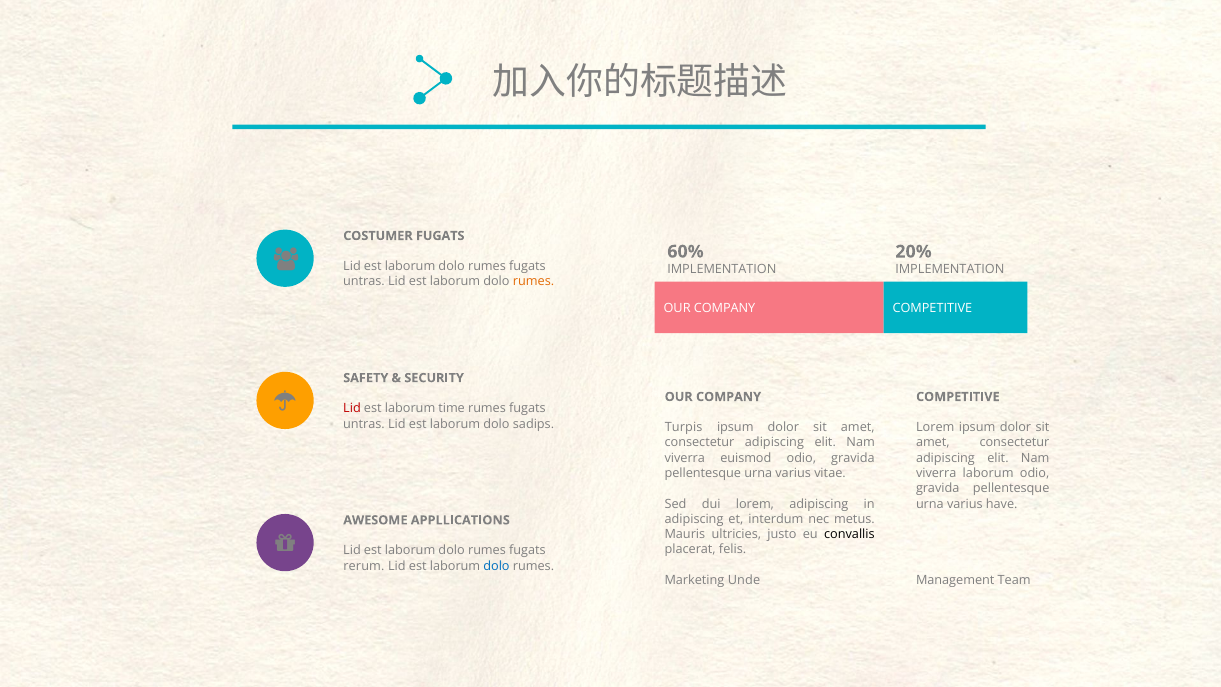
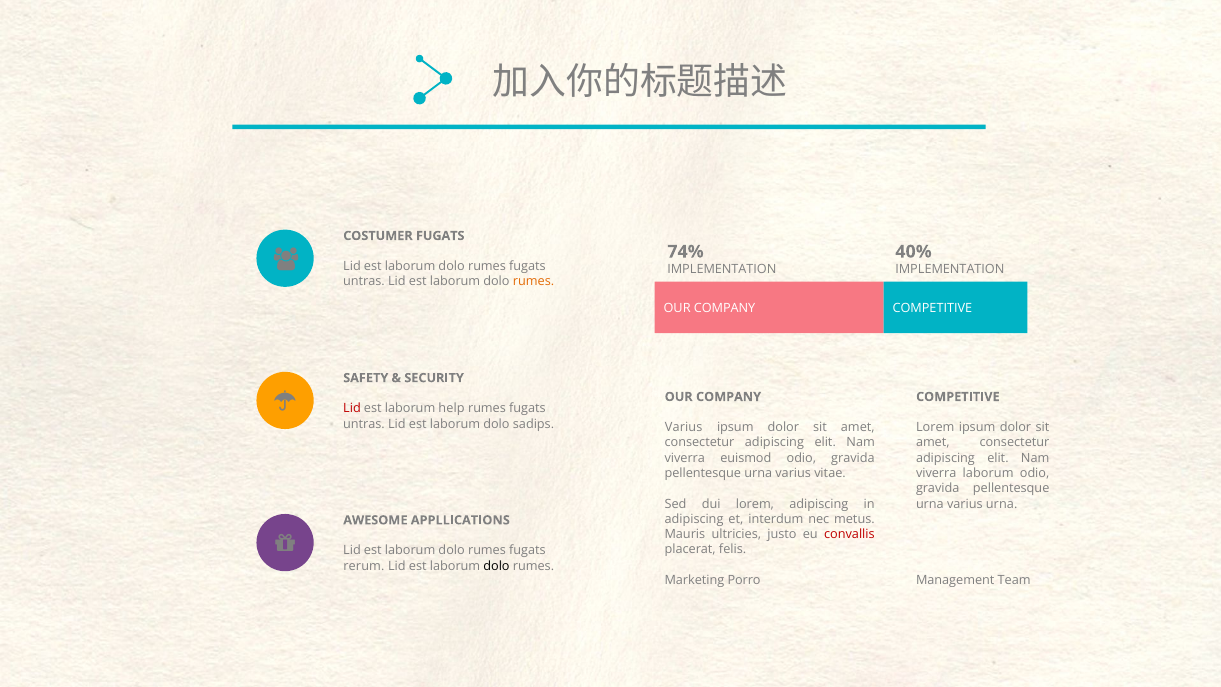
60%: 60% -> 74%
20%: 20% -> 40%
time: time -> help
Turpis at (684, 427): Turpis -> Varius
varius have: have -> urna
convallis colour: black -> red
dolo at (497, 566) colour: blue -> black
Unde: Unde -> Porro
